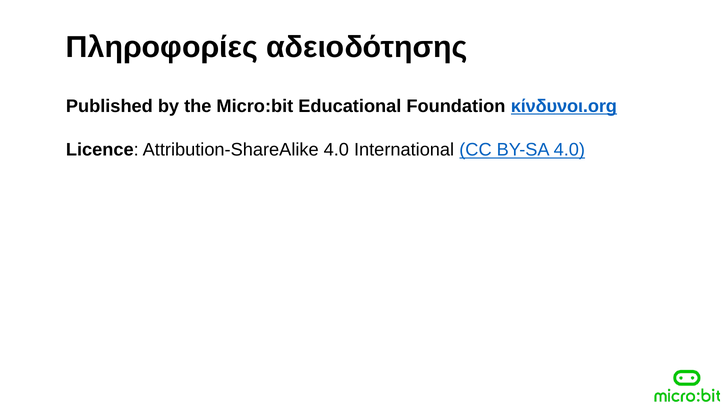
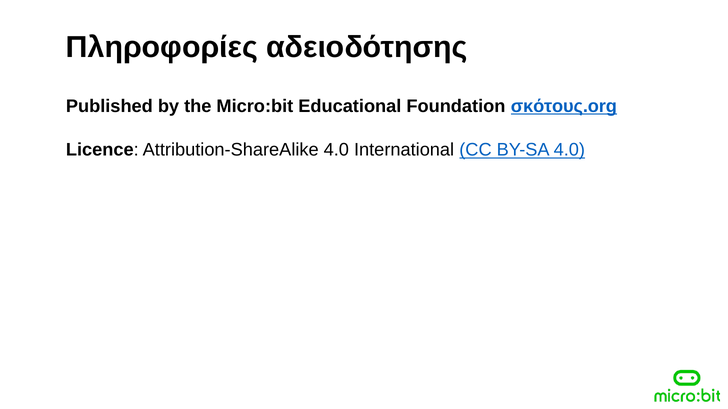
κίνδυνοι.org: κίνδυνοι.org -> σκότους.org
